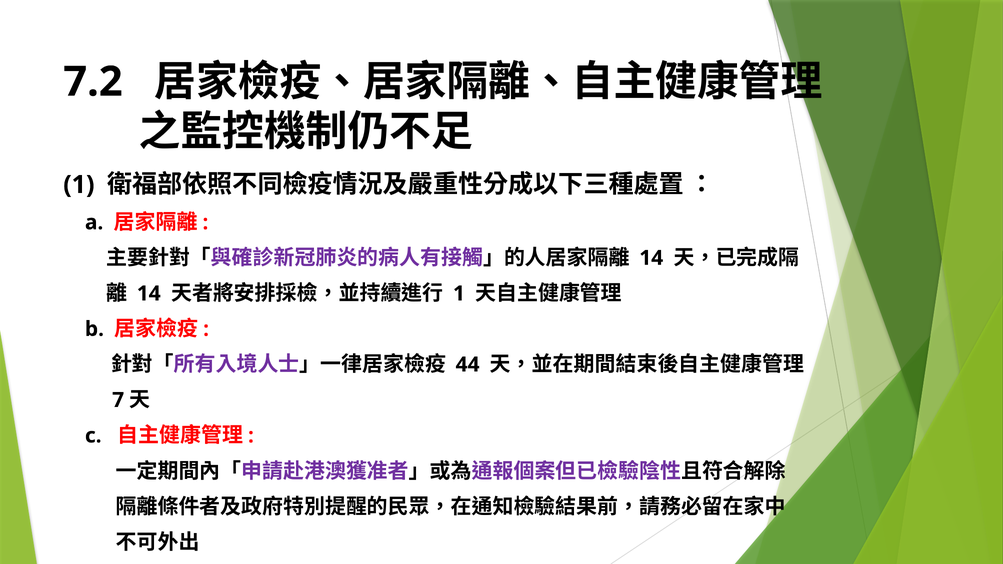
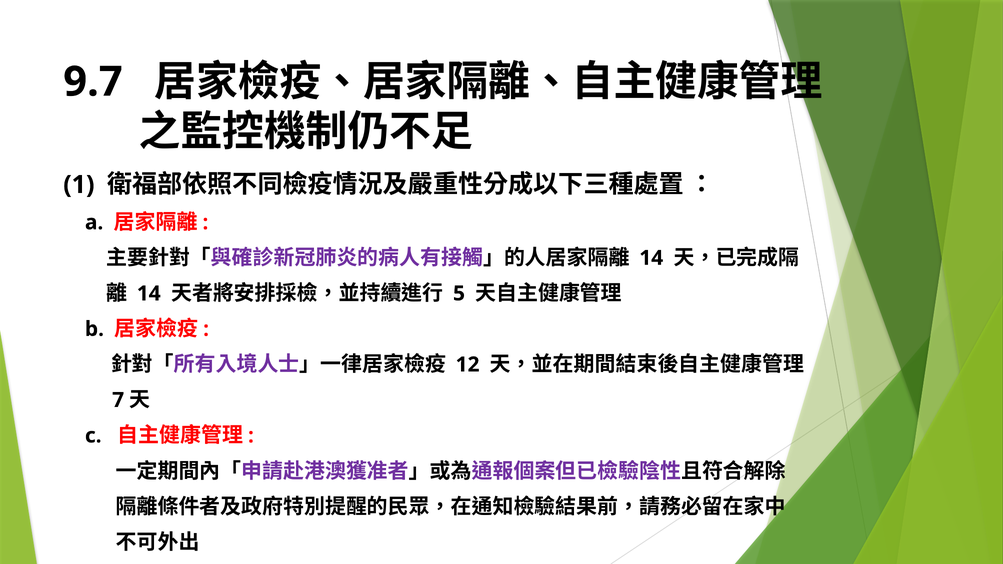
7.2: 7.2 -> 9.7
1 at (459, 294): 1 -> 5
44: 44 -> 12
